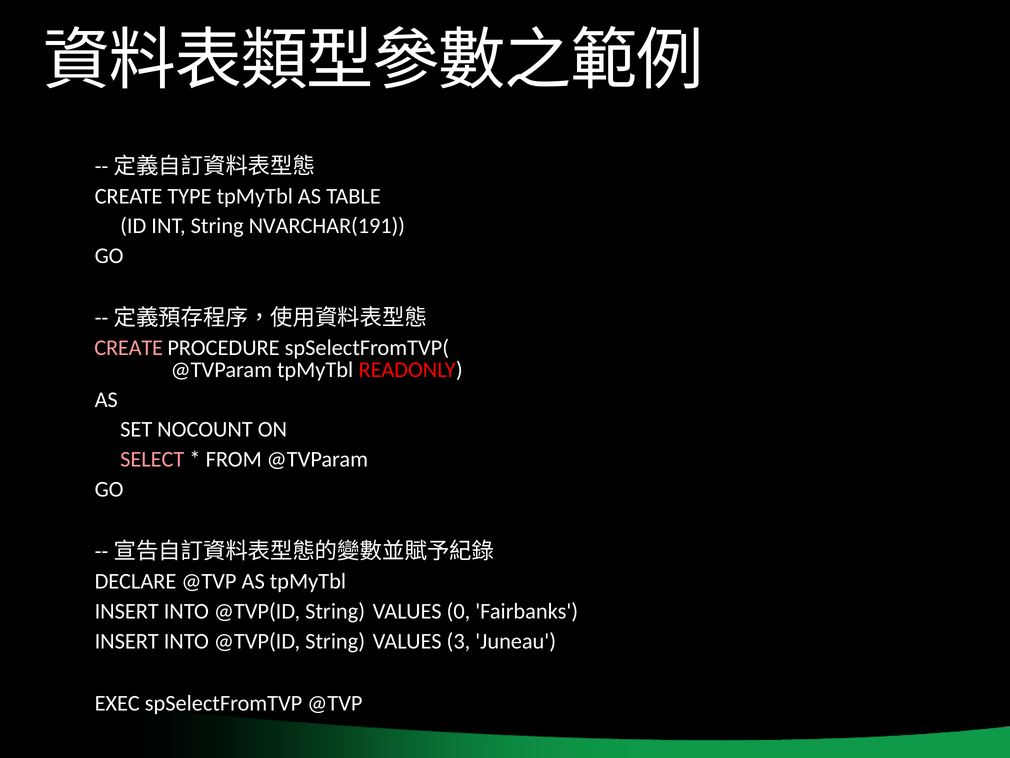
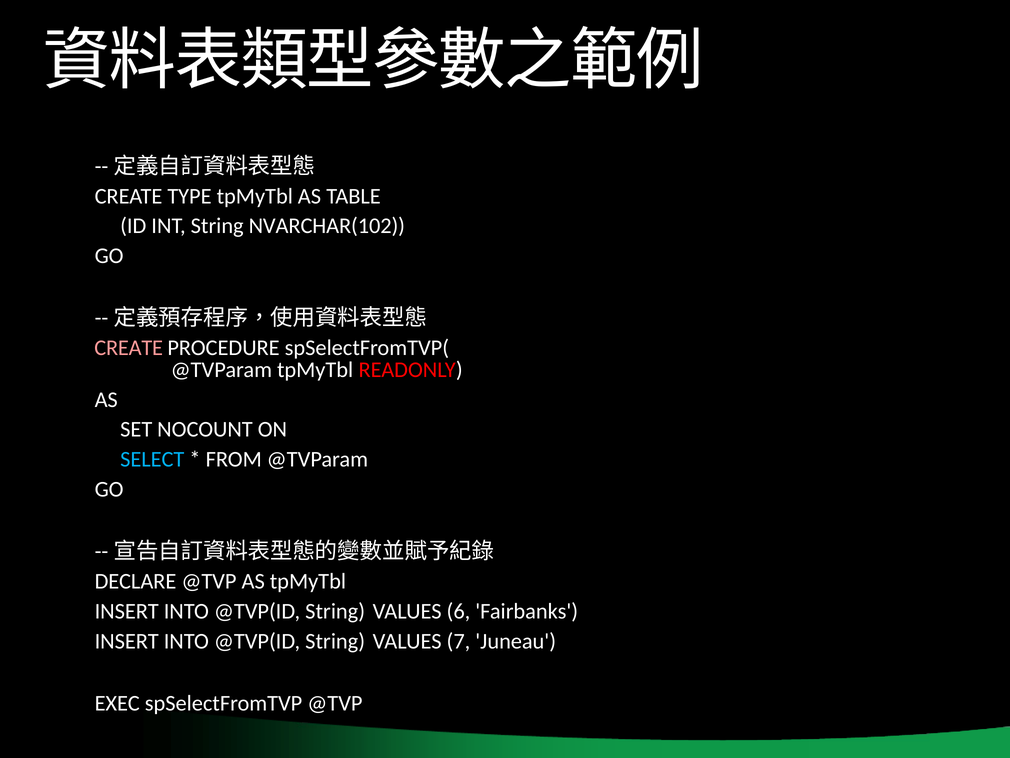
NVARCHAR(191: NVARCHAR(191 -> NVARCHAR(102
SELECT colour: pink -> light blue
0: 0 -> 6
3: 3 -> 7
